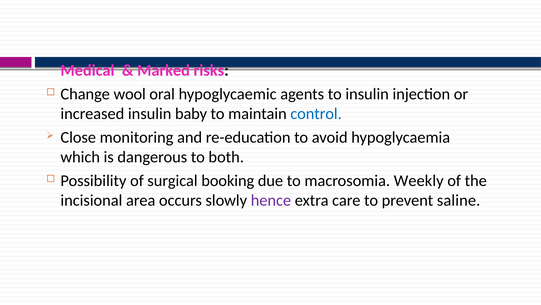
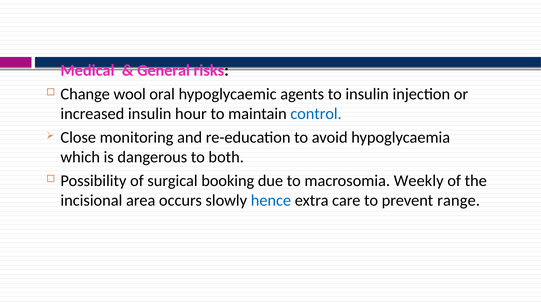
Marked: Marked -> General
baby: baby -> hour
hence colour: purple -> blue
saline: saline -> range
